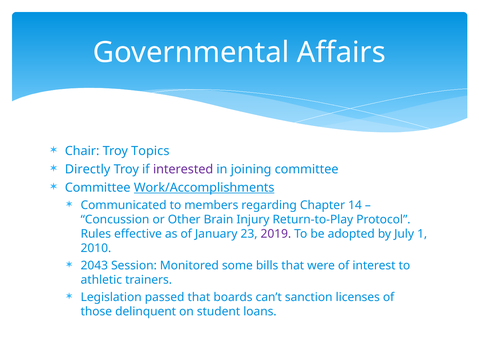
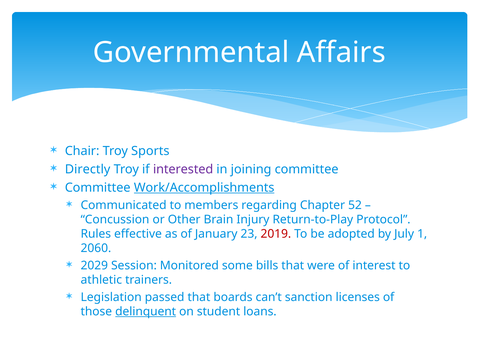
Topics: Topics -> Sports
14: 14 -> 52
2019 colour: purple -> red
2010: 2010 -> 2060
2043: 2043 -> 2029
delinquent underline: none -> present
